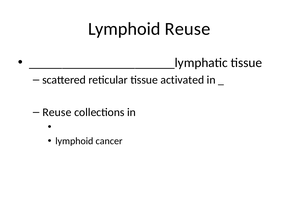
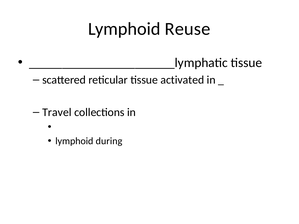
Reuse at (57, 112): Reuse -> Travel
cancer: cancer -> during
